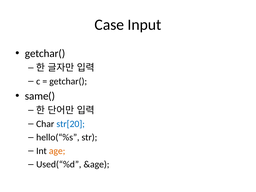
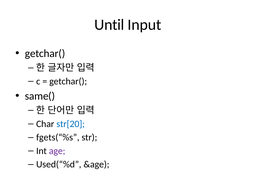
Case: Case -> Until
hello(“%s: hello(“%s -> fgets(“%s
age colour: orange -> purple
